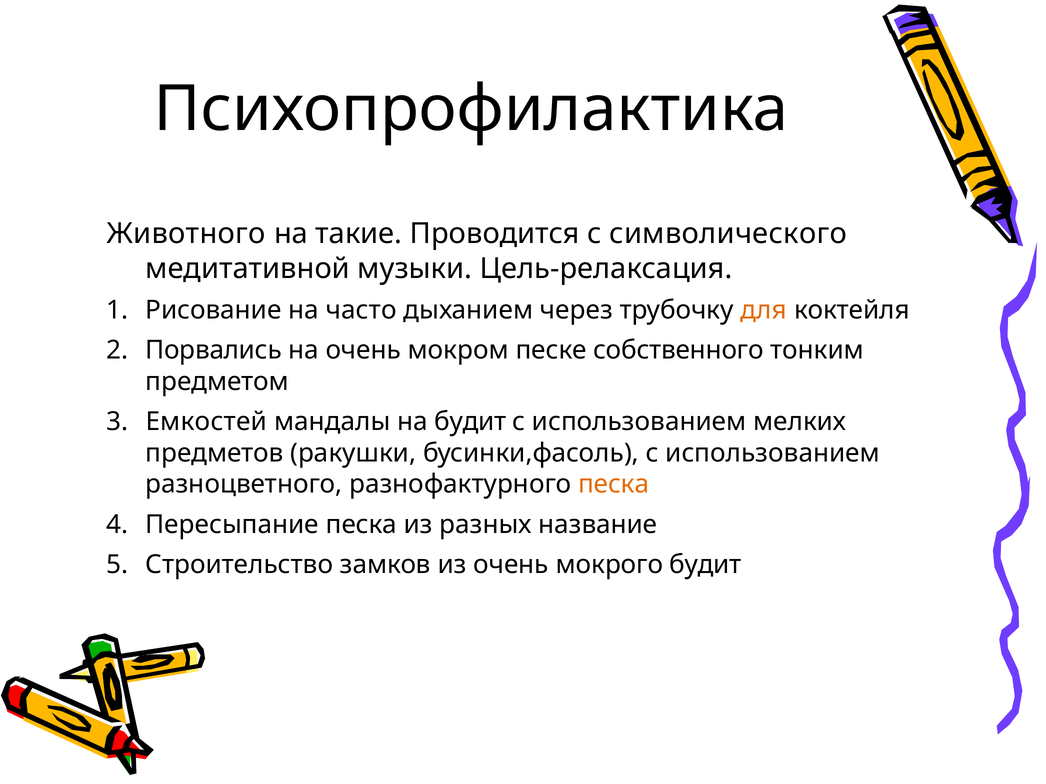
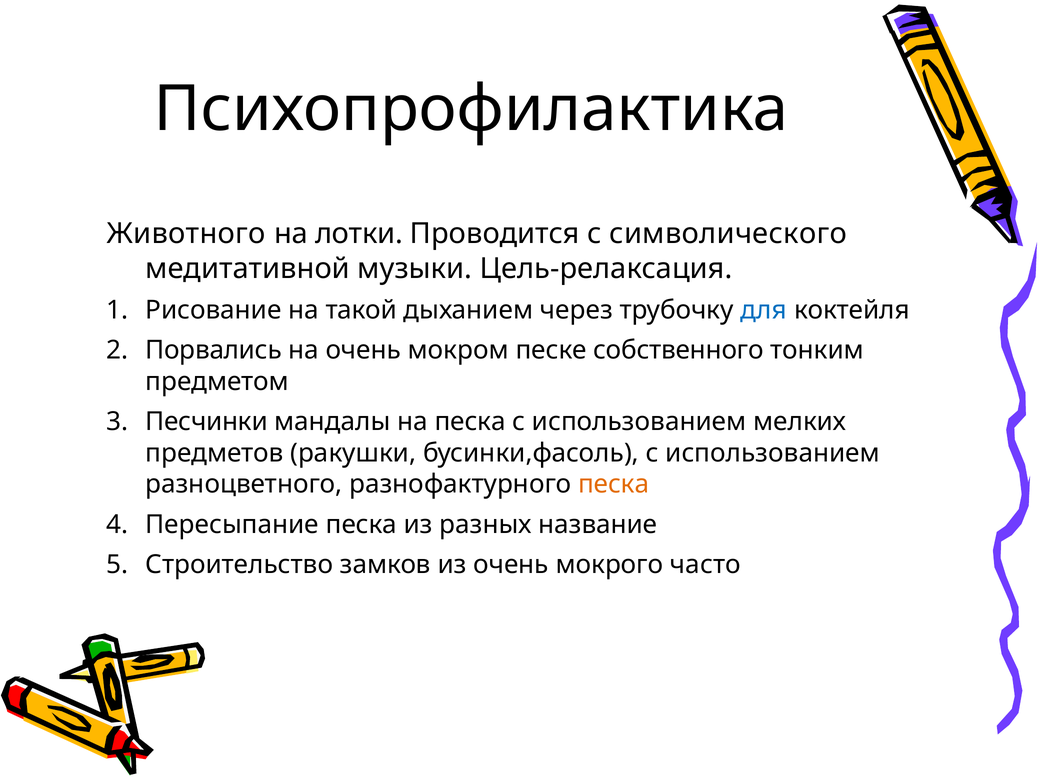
такие: такие -> лотки
часто: часто -> такой
для colour: orange -> blue
Емкостей: Емкостей -> Песчинки
на будит: будит -> песка
мокрого будит: будит -> часто
